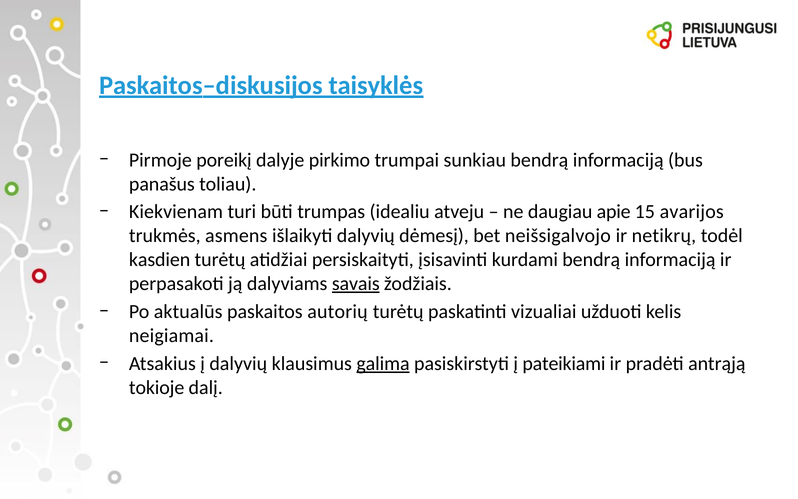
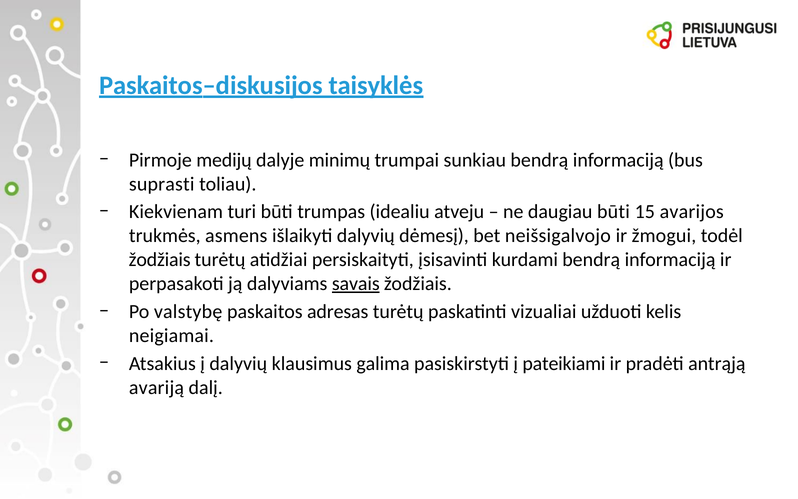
poreikį: poreikį -> medijų
pirkimo: pirkimo -> minimų
panašus: panašus -> suprasti
daugiau apie: apie -> būti
netikrų: netikrų -> žmogui
kasdien at (160, 260): kasdien -> žodžiais
aktualūs: aktualūs -> valstybę
autorių: autorių -> adresas
galima underline: present -> none
tokioje: tokioje -> avariją
